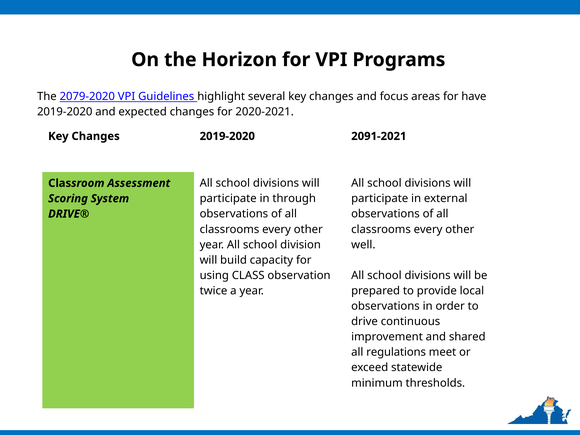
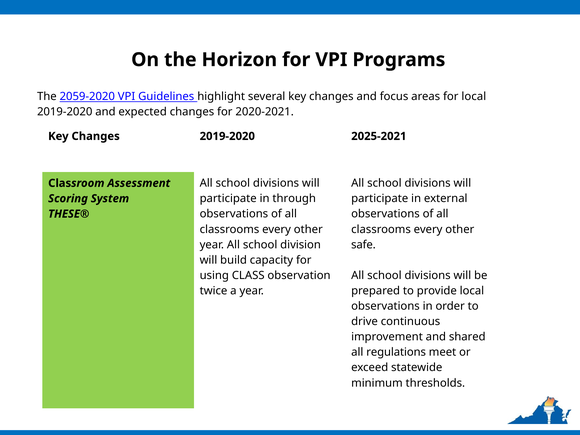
2079-2020: 2079-2020 -> 2059-2020
for have: have -> local
2091-2021: 2091-2021 -> 2025-2021
DRIVE®: DRIVE® -> THESE®
well: well -> safe
